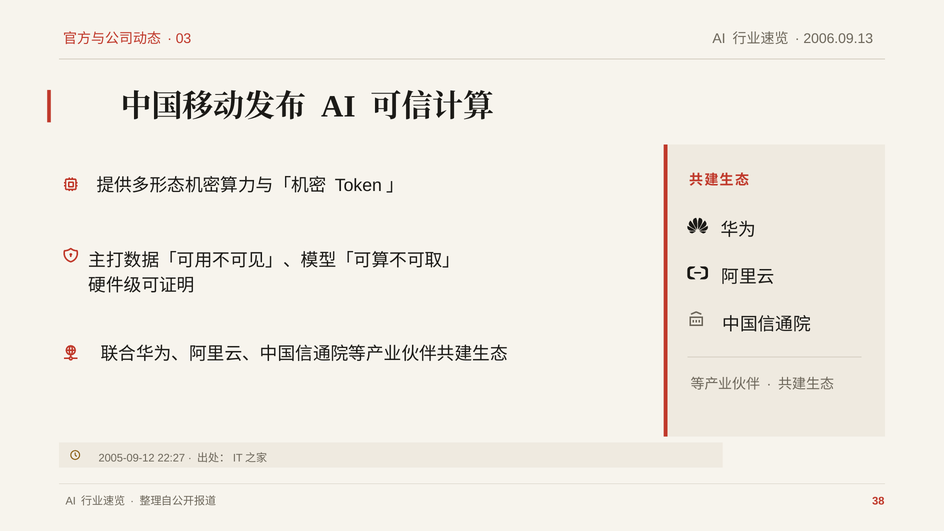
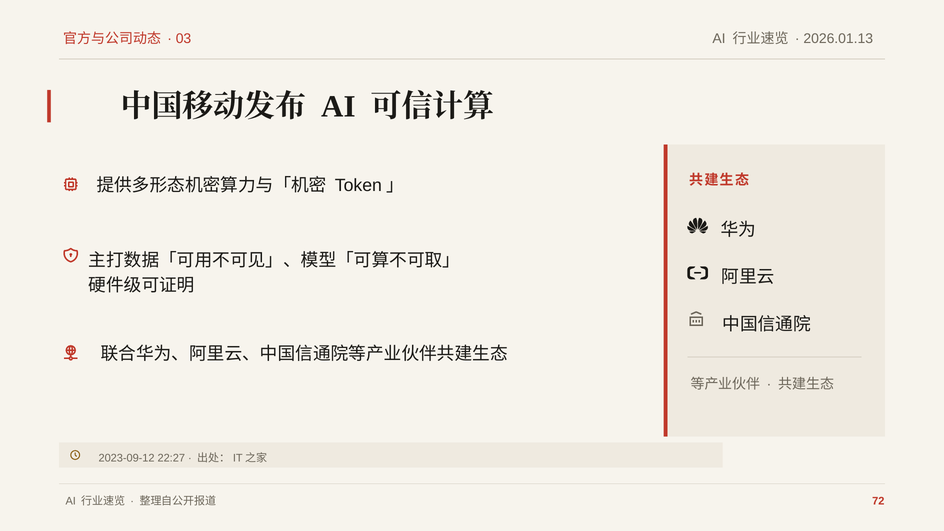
2006.09.13: 2006.09.13 -> 2026.01.13
2005-09-12: 2005-09-12 -> 2023-09-12
38: 38 -> 72
